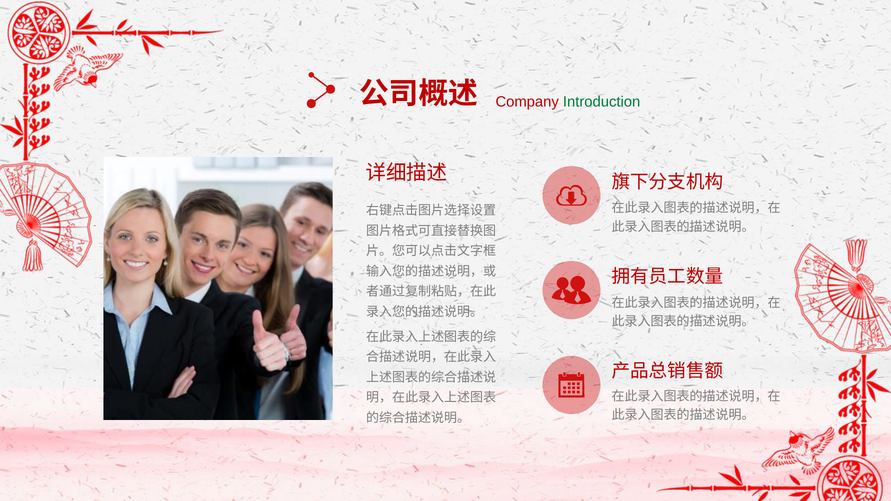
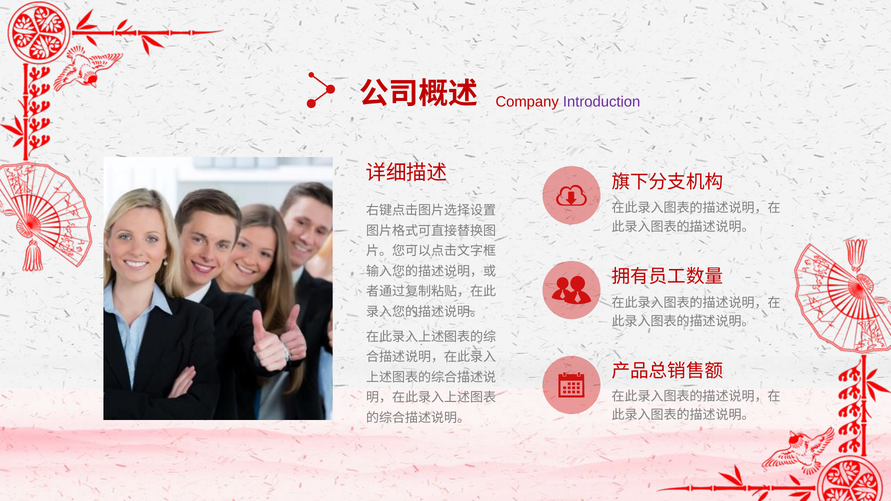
Introduction colour: green -> purple
